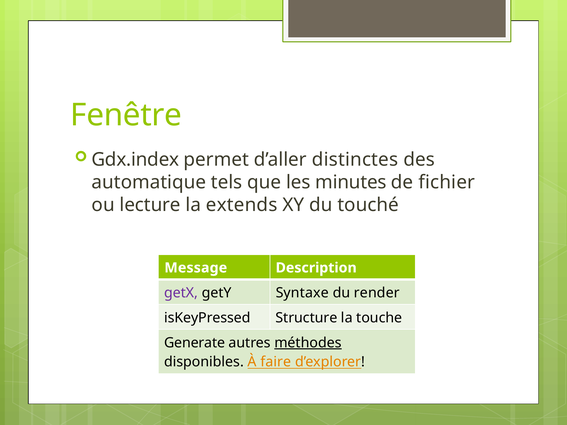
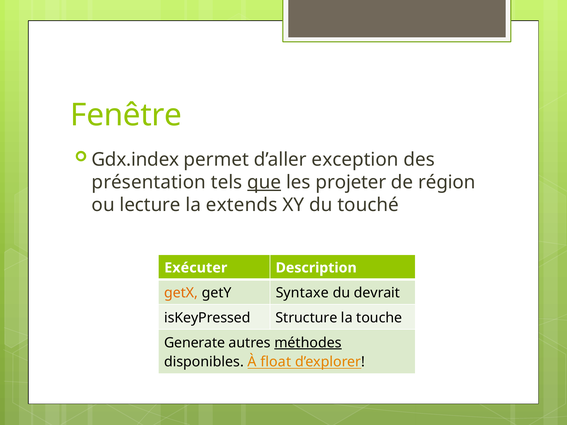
distinctes: distinctes -> exception
automatique: automatique -> présentation
que underline: none -> present
minutes: minutes -> projeter
fichier: fichier -> région
Message: Message -> Exécuter
getX colour: purple -> orange
render: render -> devrait
faire: faire -> float
